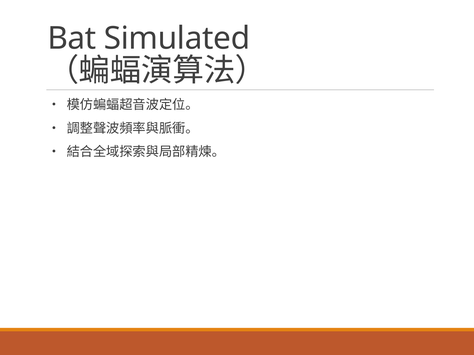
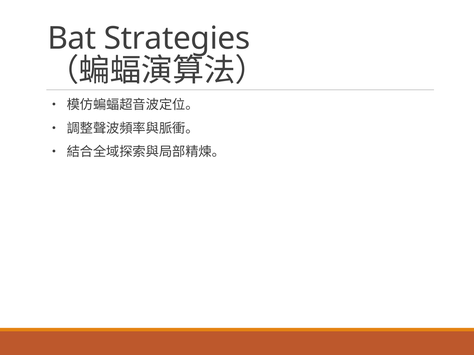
Simulated: Simulated -> Strategies
